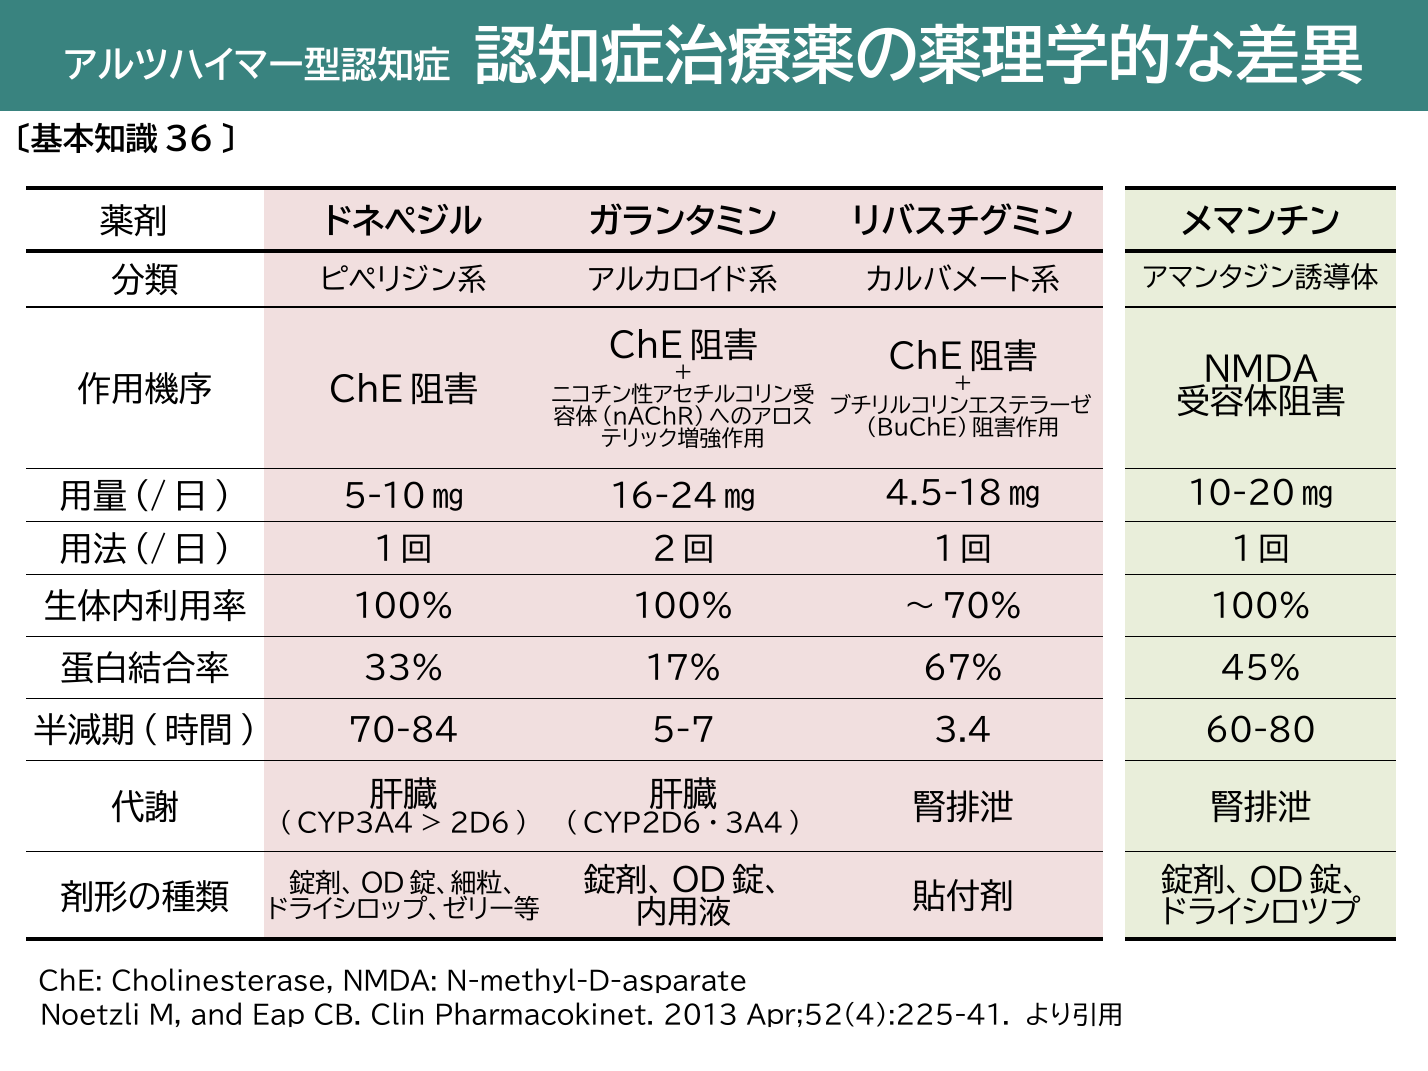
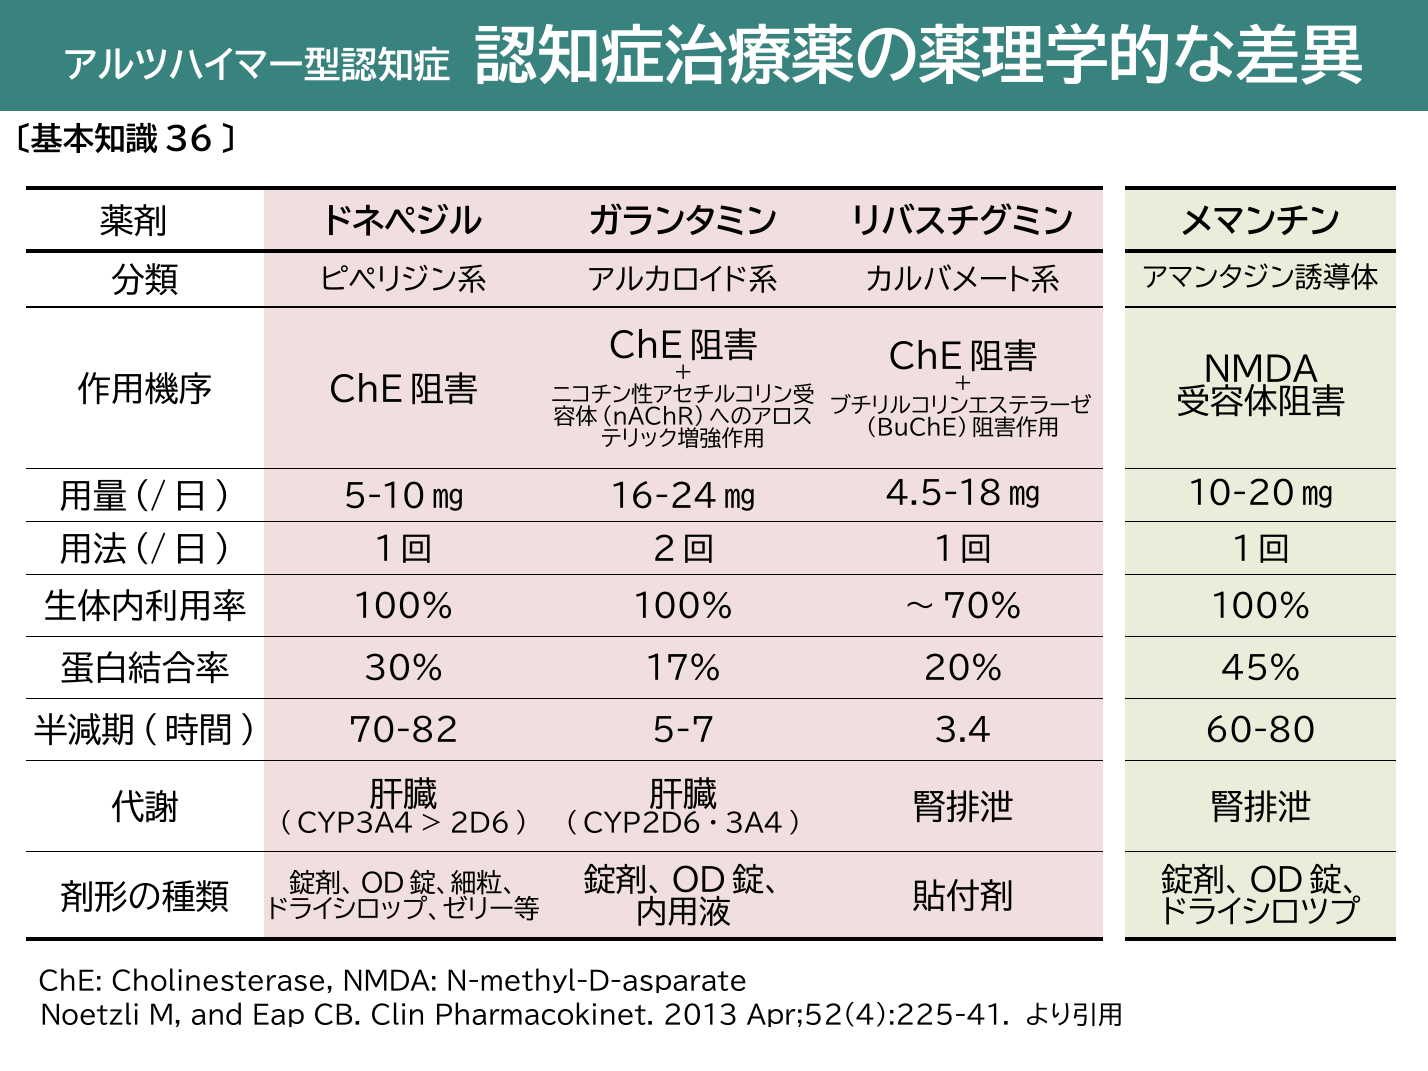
33%: 33% -> 30%
67%: 67% -> 20%
70-84: 70-84 -> 70-82
